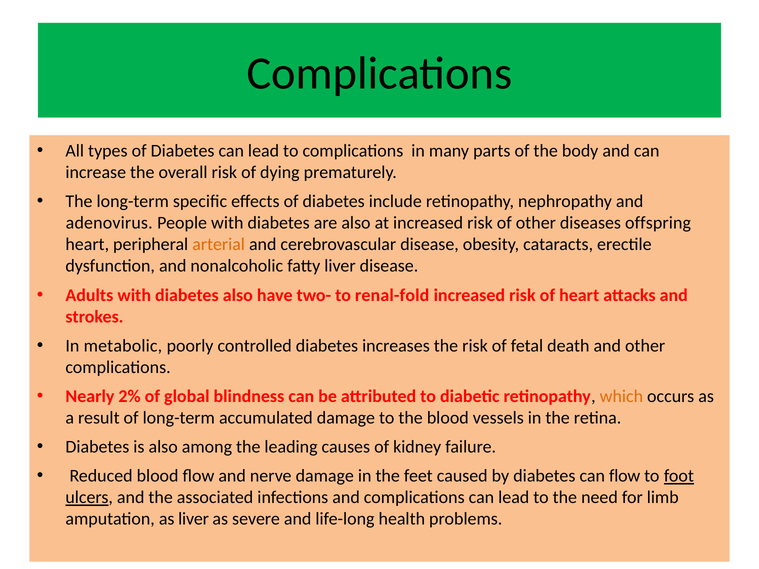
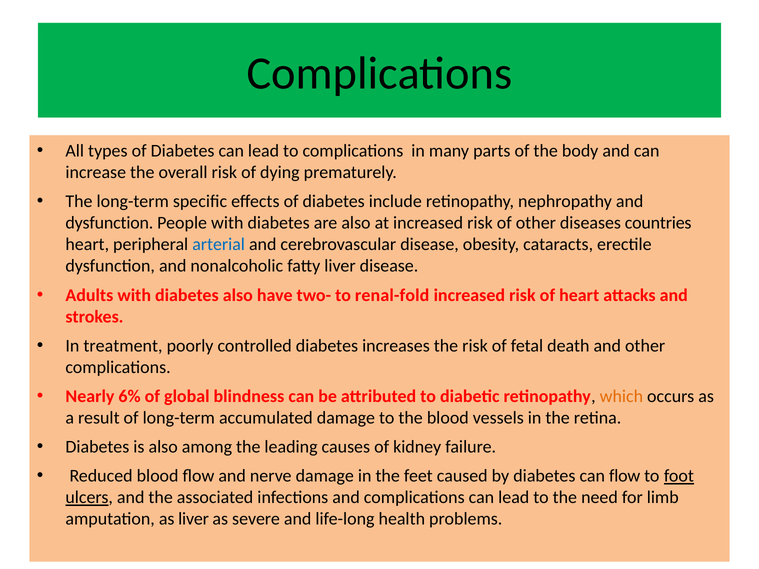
adenovirus at (109, 223): adenovirus -> dysfunction
offspring: offspring -> countries
arterial colour: orange -> blue
metabolic: metabolic -> treatment
2%: 2% -> 6%
